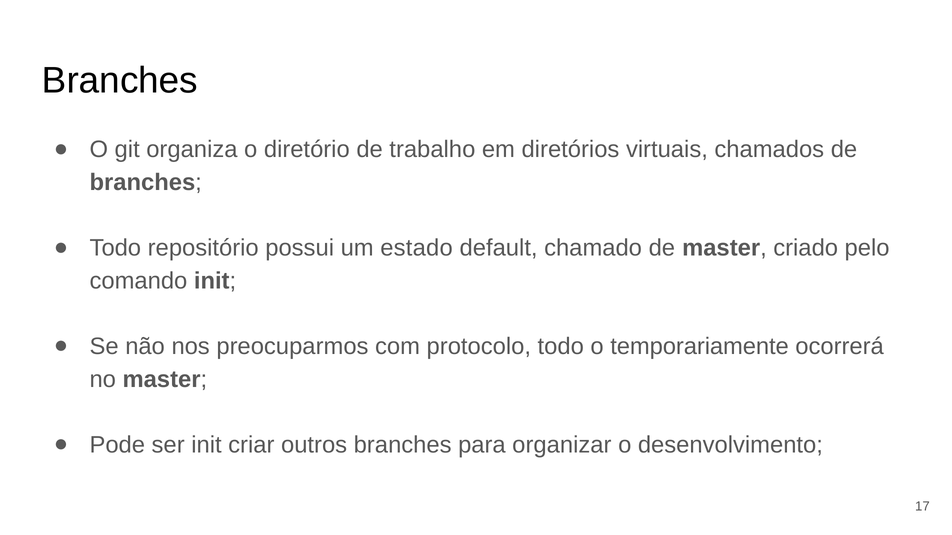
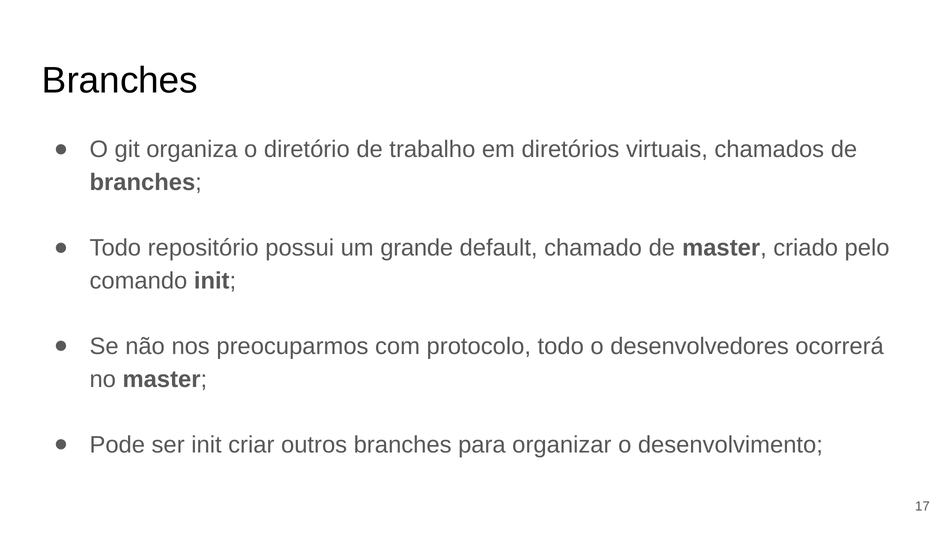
estado: estado -> grande
temporariamente: temporariamente -> desenvolvedores
